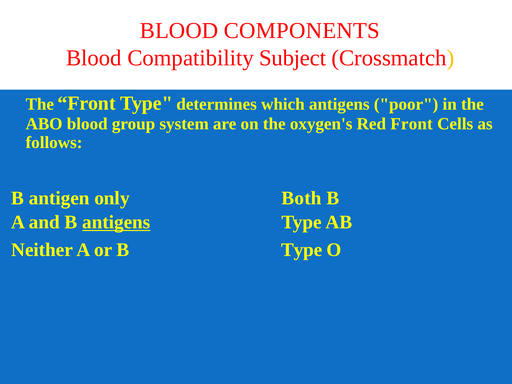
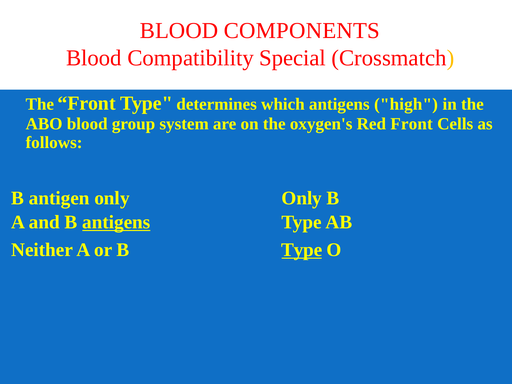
Subject: Subject -> Special
poor: poor -> high
only Both: Both -> Only
Type at (302, 250) underline: none -> present
